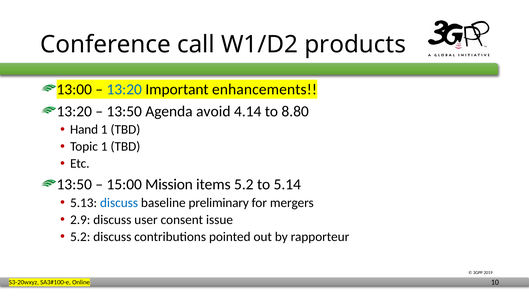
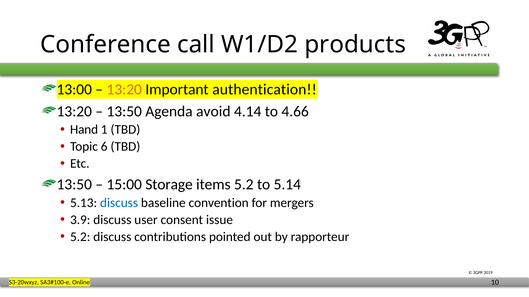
13:20 at (124, 89) colour: blue -> orange
enhancements: enhancements -> authentication
8.80: 8.80 -> 4.66
Topic 1: 1 -> 6
Mission: Mission -> Storage
preliminary: preliminary -> convention
2.9: 2.9 -> 3.9
